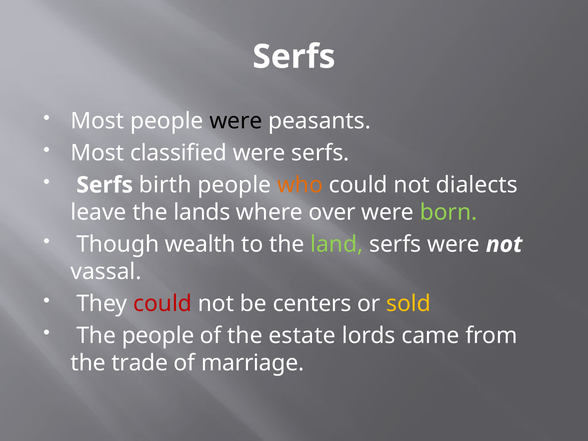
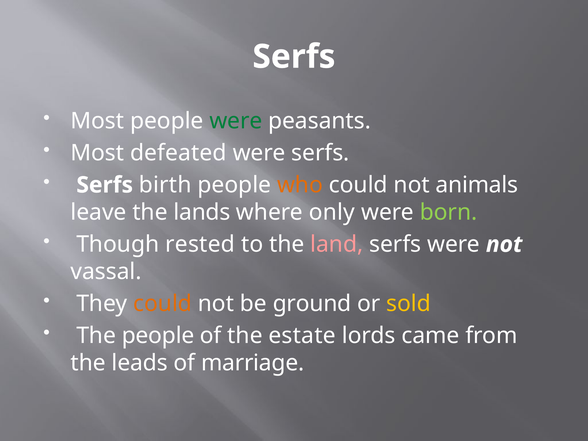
were at (236, 121) colour: black -> green
classified: classified -> defeated
dialects: dialects -> animals
over: over -> only
wealth: wealth -> rested
land colour: light green -> pink
could at (163, 304) colour: red -> orange
centers: centers -> ground
trade: trade -> leads
